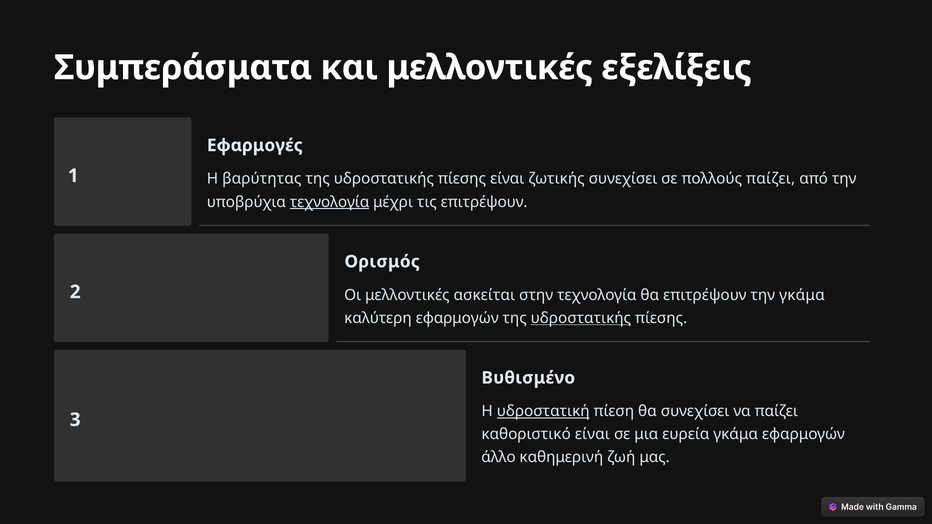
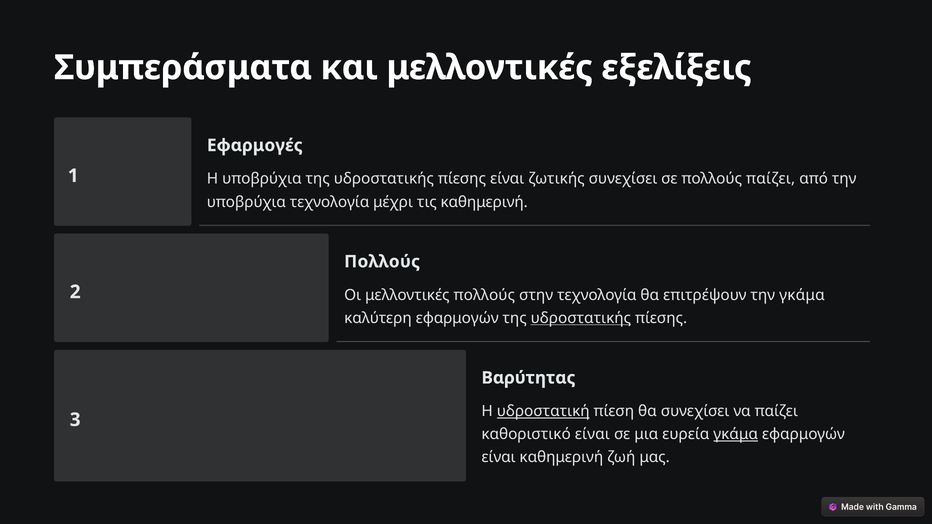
Η βαρύτητας: βαρύτητας -> υποβρύχια
τεχνολογία at (330, 202) underline: present -> none
τις επιτρέψουν: επιτρέψουν -> καθημερινή
Ορισμός at (382, 262): Ορισμός -> Πολλούς
μελλοντικές ασκείται: ασκείται -> πολλούς
Βυθισμένο: Βυθισμένο -> Βαρύτητας
γκάμα at (736, 435) underline: none -> present
άλλο at (499, 458): άλλο -> είναι
